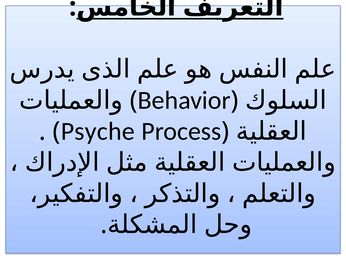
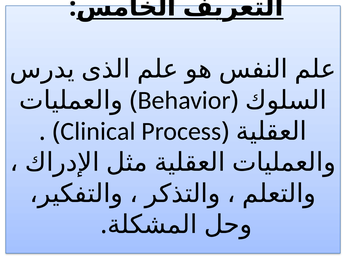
Psyche: Psyche -> Clinical
